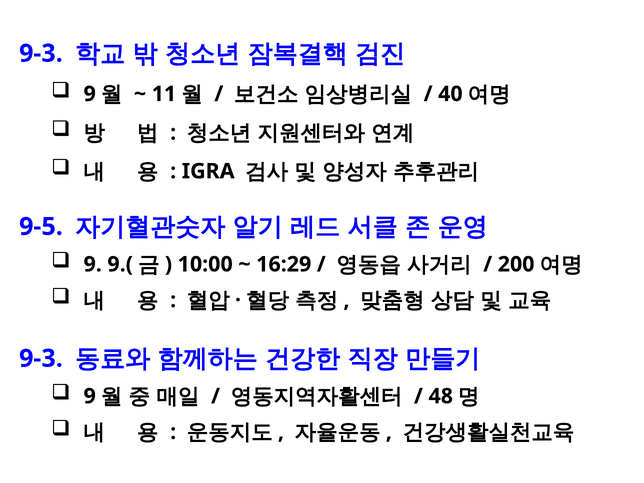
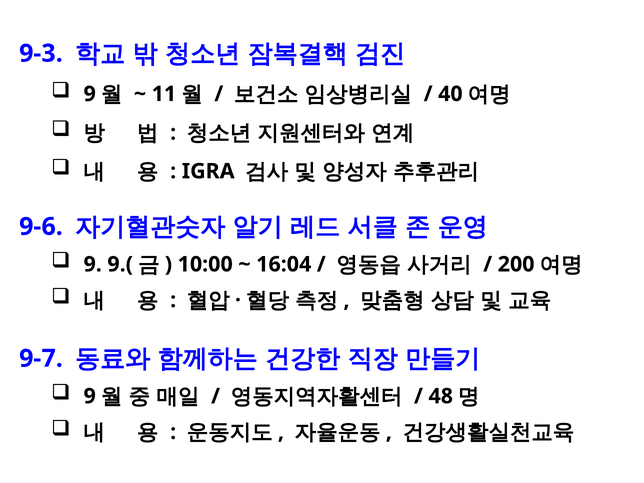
9-5: 9-5 -> 9-6
16:29: 16:29 -> 16:04
9-3 at (41, 358): 9-3 -> 9-7
